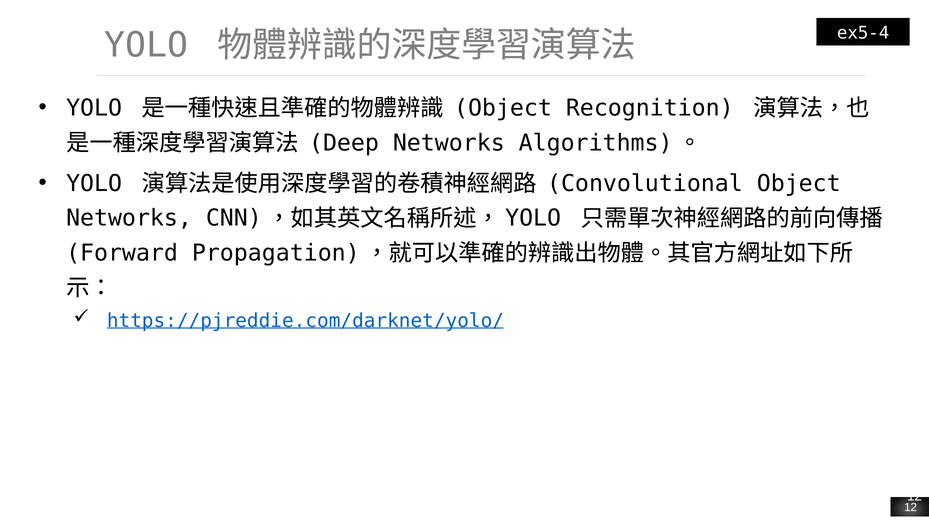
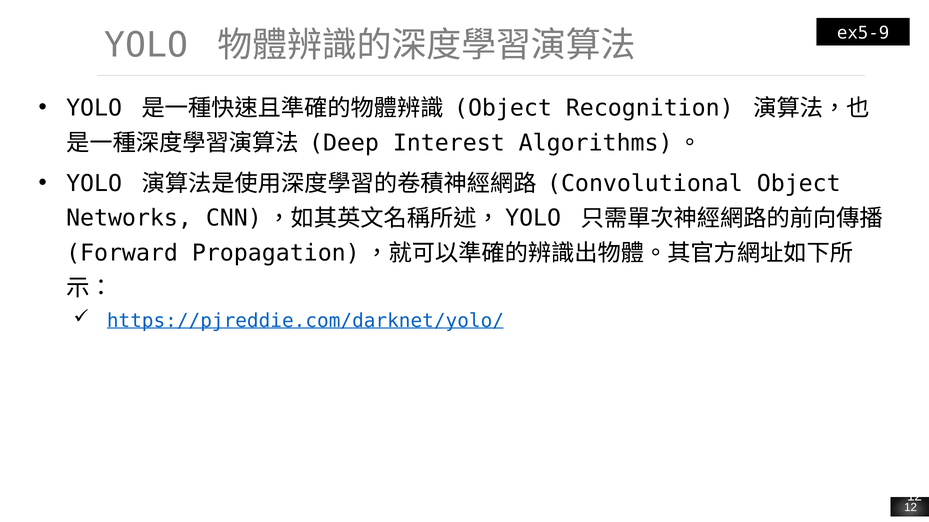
ex5-4: ex5-4 -> ex5-9
Deep Networks: Networks -> Interest
